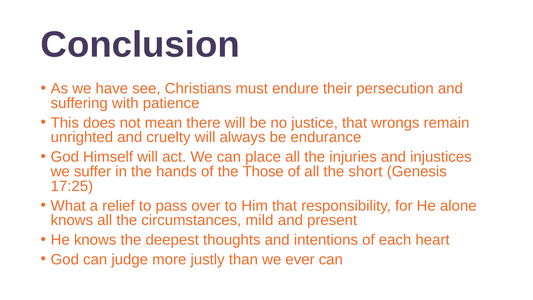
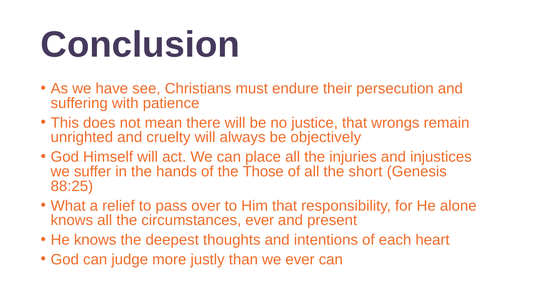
endurance: endurance -> objectively
17:25: 17:25 -> 88:25
circumstances mild: mild -> ever
